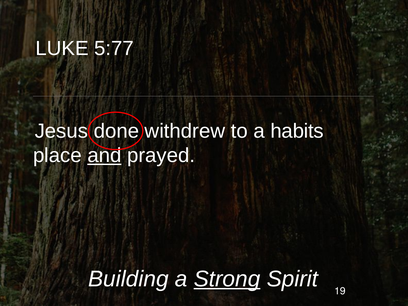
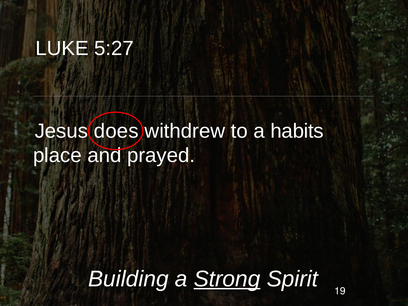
5:77: 5:77 -> 5:27
done: done -> does
and underline: present -> none
